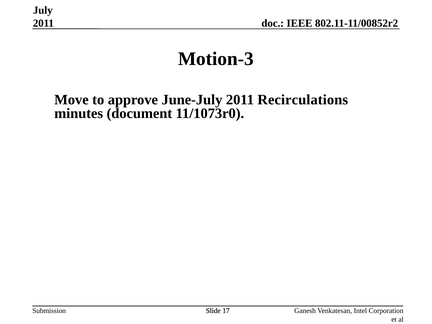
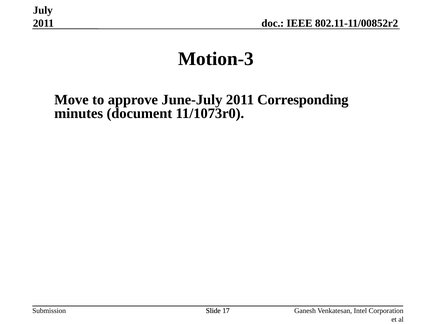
Recirculations: Recirculations -> Corresponding
